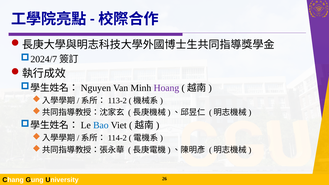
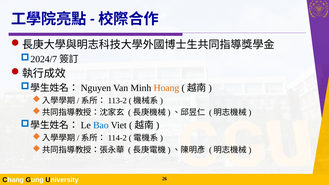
Hoang colour: purple -> orange
